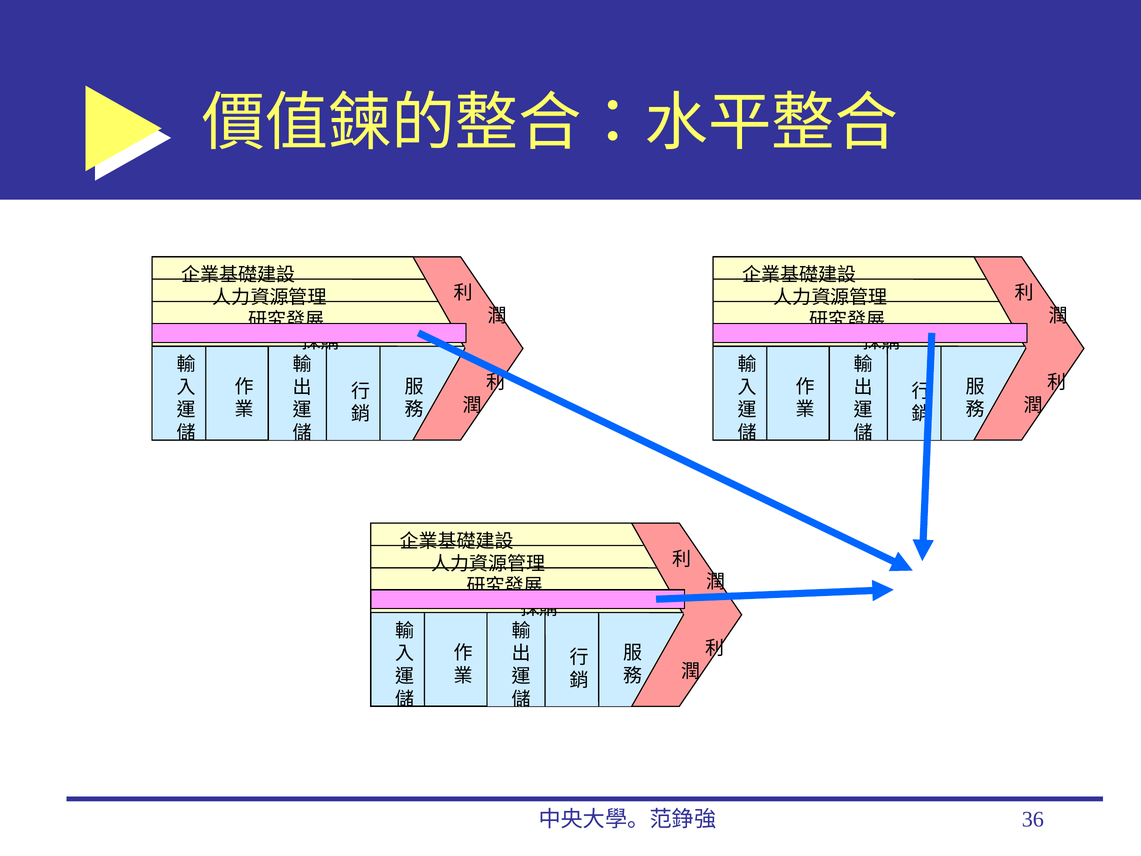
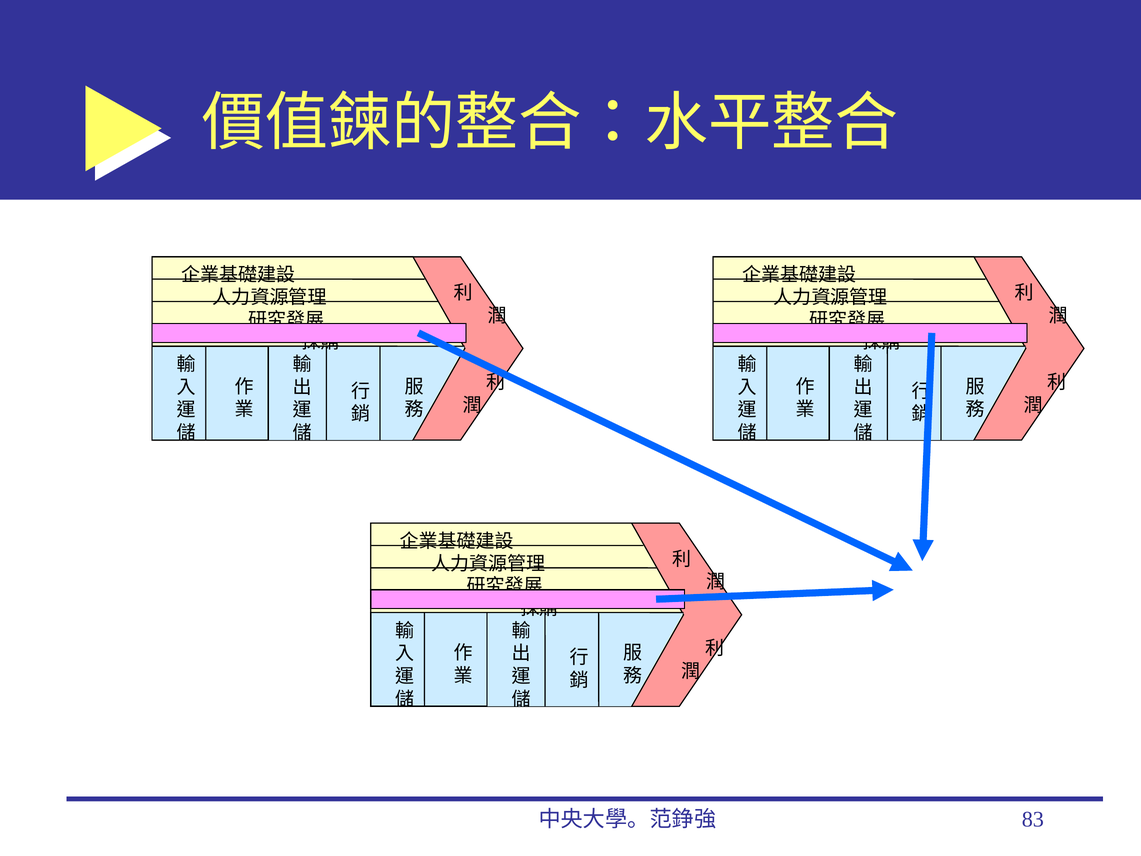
36: 36 -> 83
